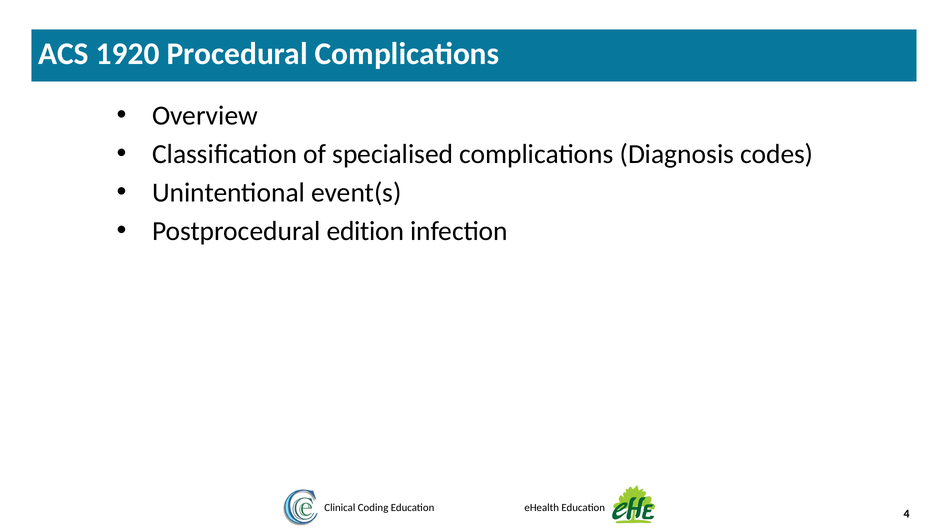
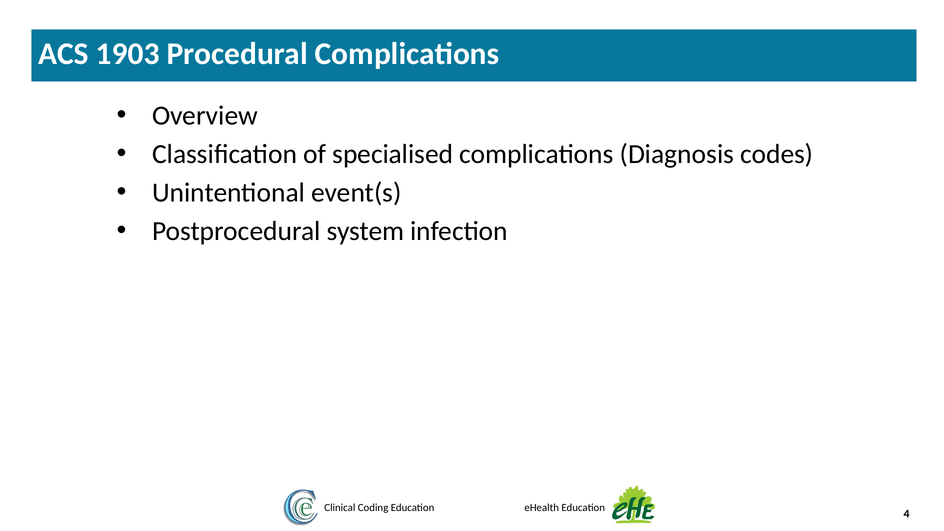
1920: 1920 -> 1903
edition: edition -> system
